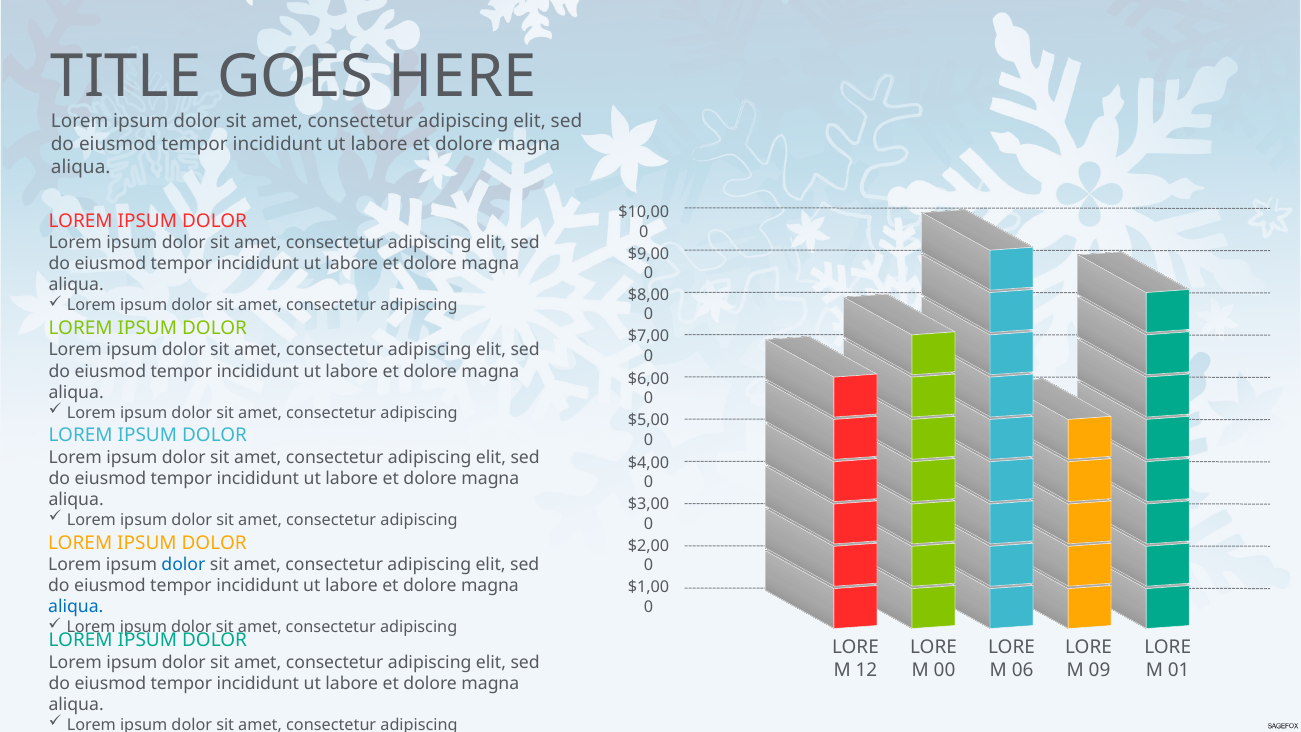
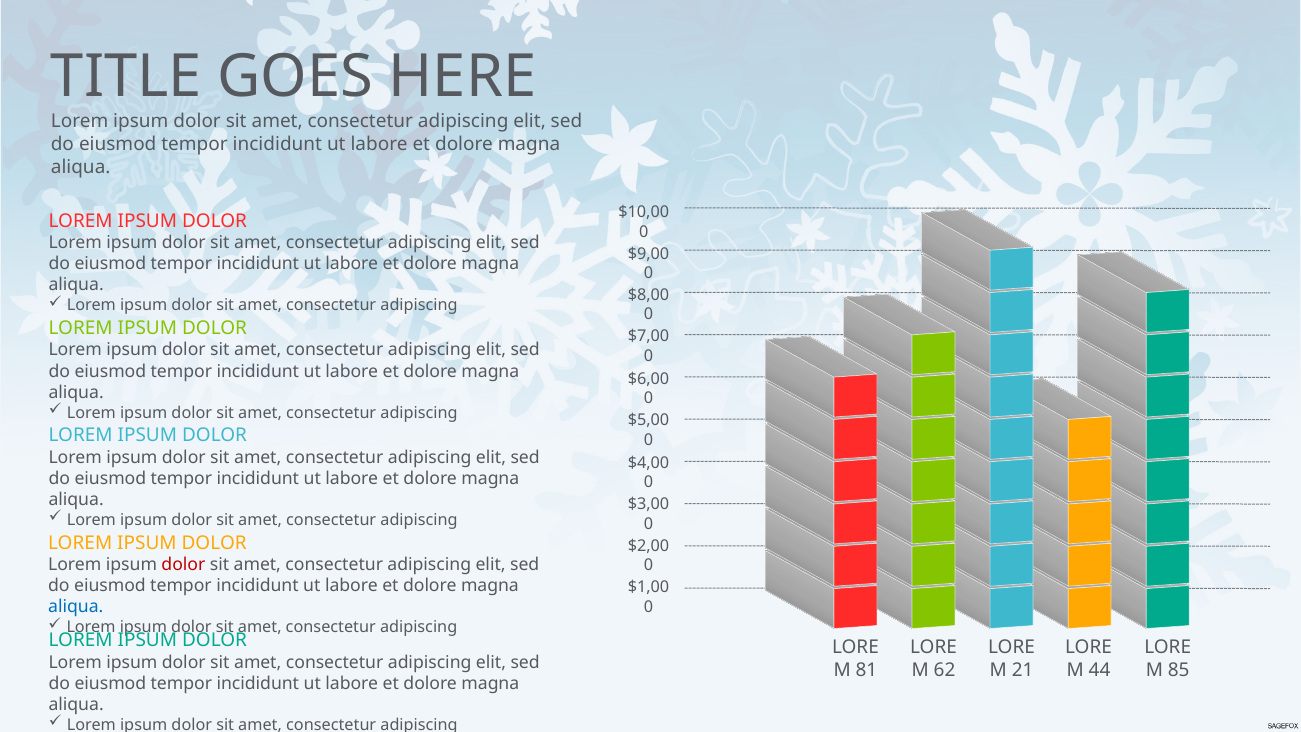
dolor at (183, 565) colour: blue -> red
12: 12 -> 81
00: 00 -> 62
06: 06 -> 21
09: 09 -> 44
01: 01 -> 85
